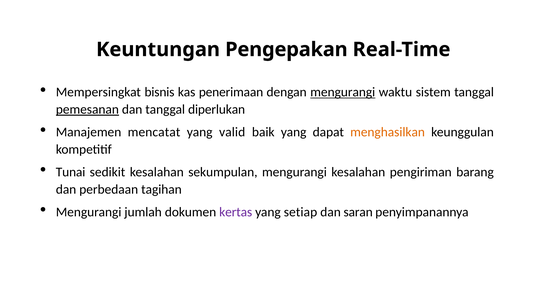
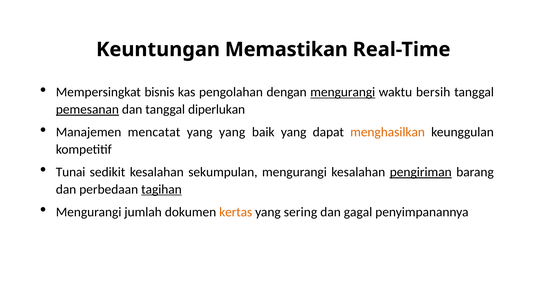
Pengepakan: Pengepakan -> Memastikan
penerimaan: penerimaan -> pengolahan
sistem: sistem -> bersih
yang valid: valid -> yang
pengiriman underline: none -> present
tagihan underline: none -> present
kertas colour: purple -> orange
setiap: setiap -> sering
saran: saran -> gagal
